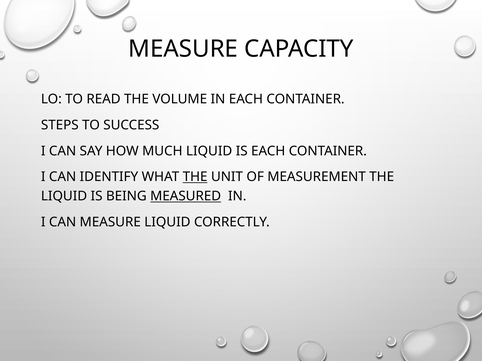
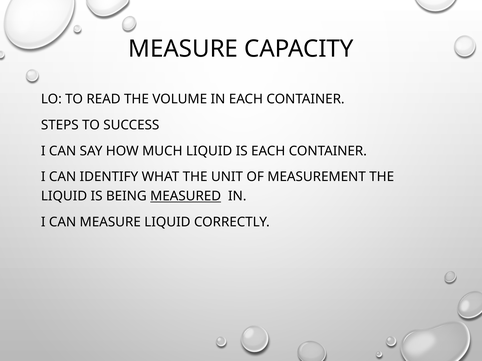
THE at (195, 177) underline: present -> none
